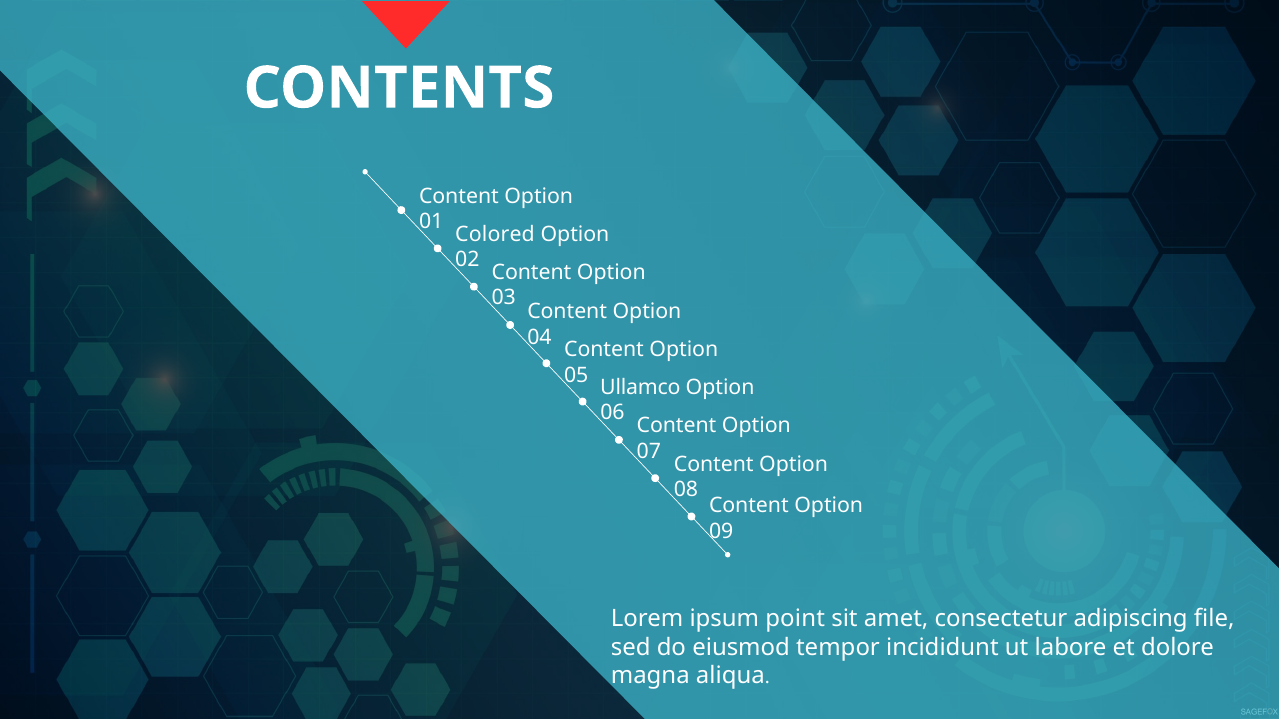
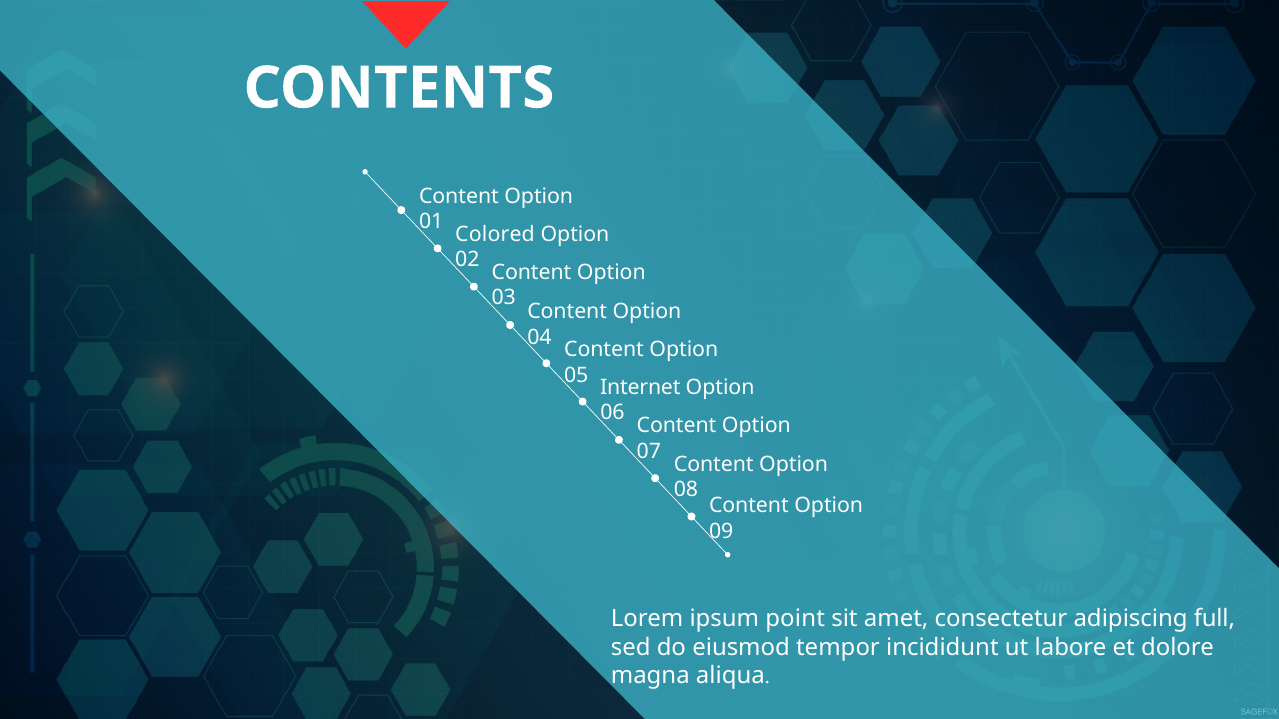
Ullamco: Ullamco -> Internet
file: file -> full
